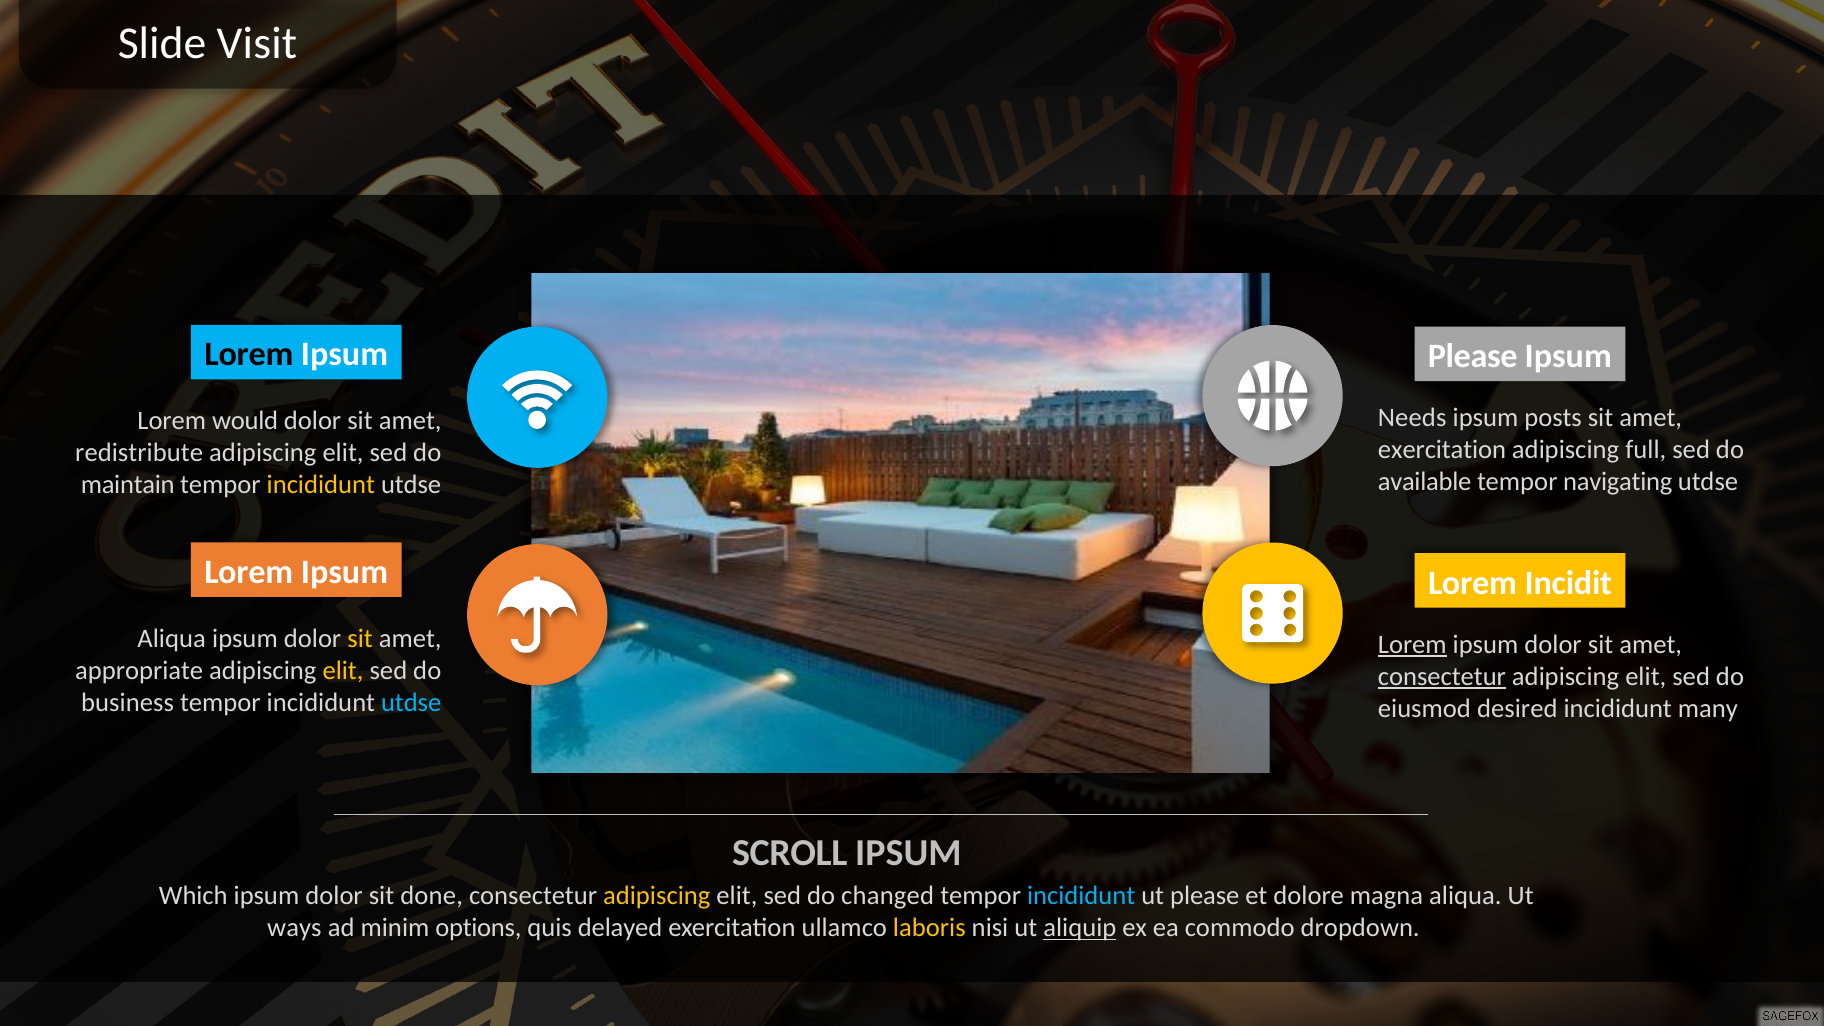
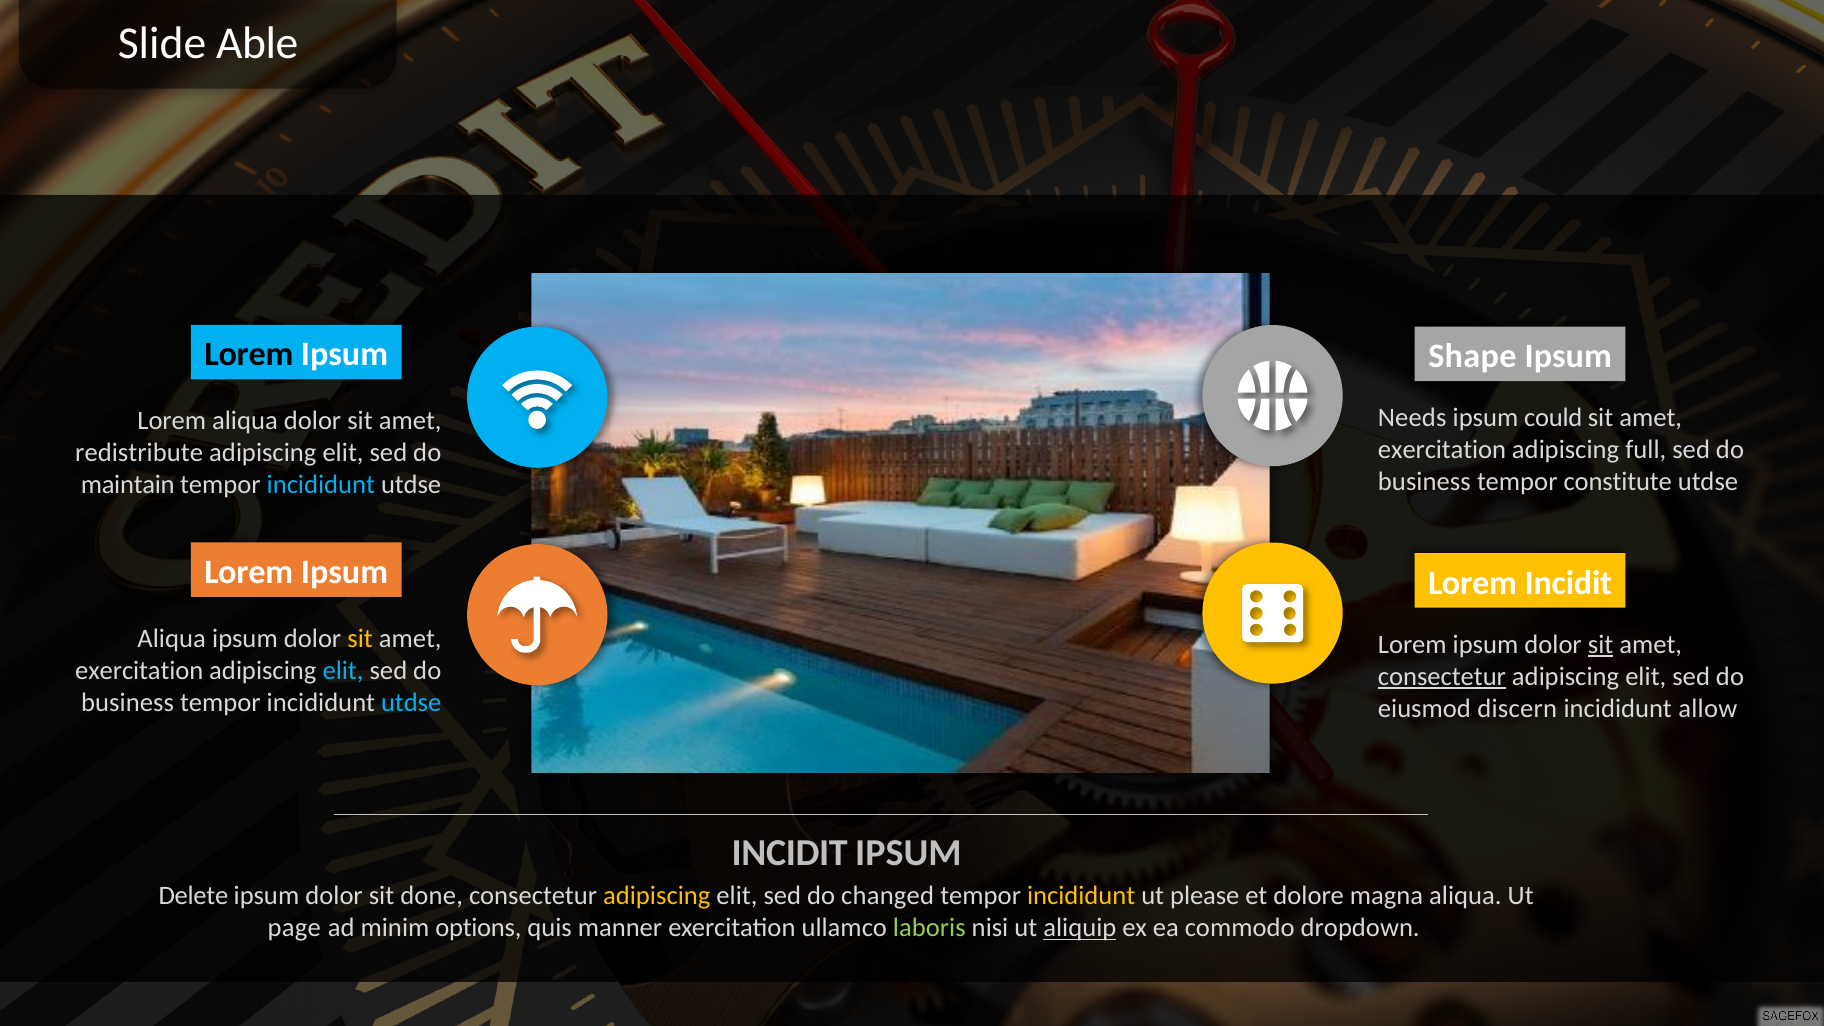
Visit: Visit -> Able
Please at (1473, 356): Please -> Shape
posts: posts -> could
Lorem would: would -> aliqua
available at (1425, 482): available -> business
navigating: navigating -> constitute
incididunt at (321, 485) colour: yellow -> light blue
Lorem at (1412, 645) underline: present -> none
sit at (1601, 645) underline: none -> present
appropriate at (139, 671): appropriate -> exercitation
elit at (343, 671) colour: yellow -> light blue
desired: desired -> discern
many: many -> allow
SCROLL at (790, 853): SCROLL -> INCIDIT
Which: Which -> Delete
incididunt at (1081, 896) colour: light blue -> yellow
ways: ways -> page
delayed: delayed -> manner
laboris colour: yellow -> light green
